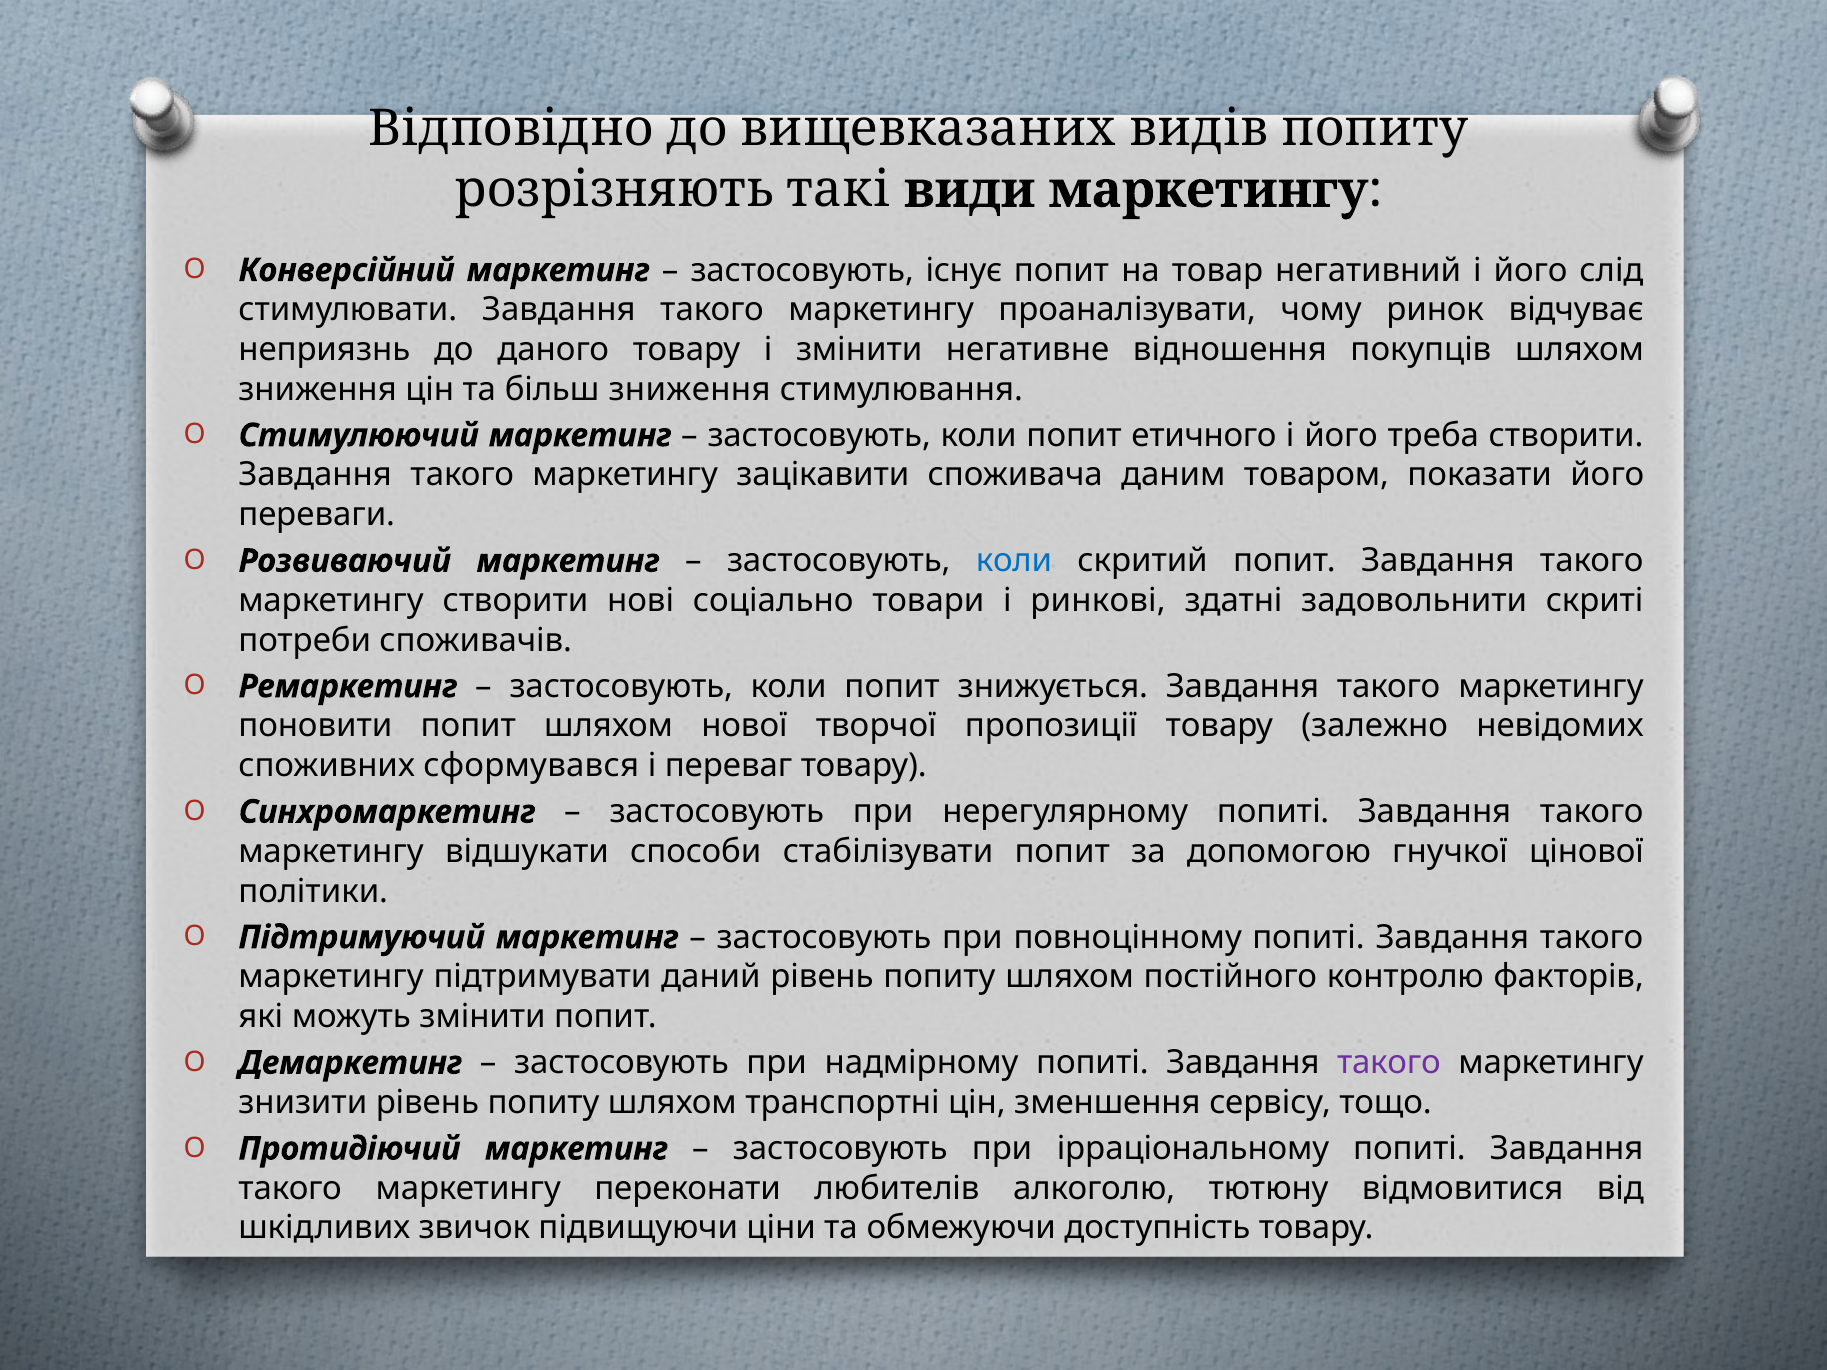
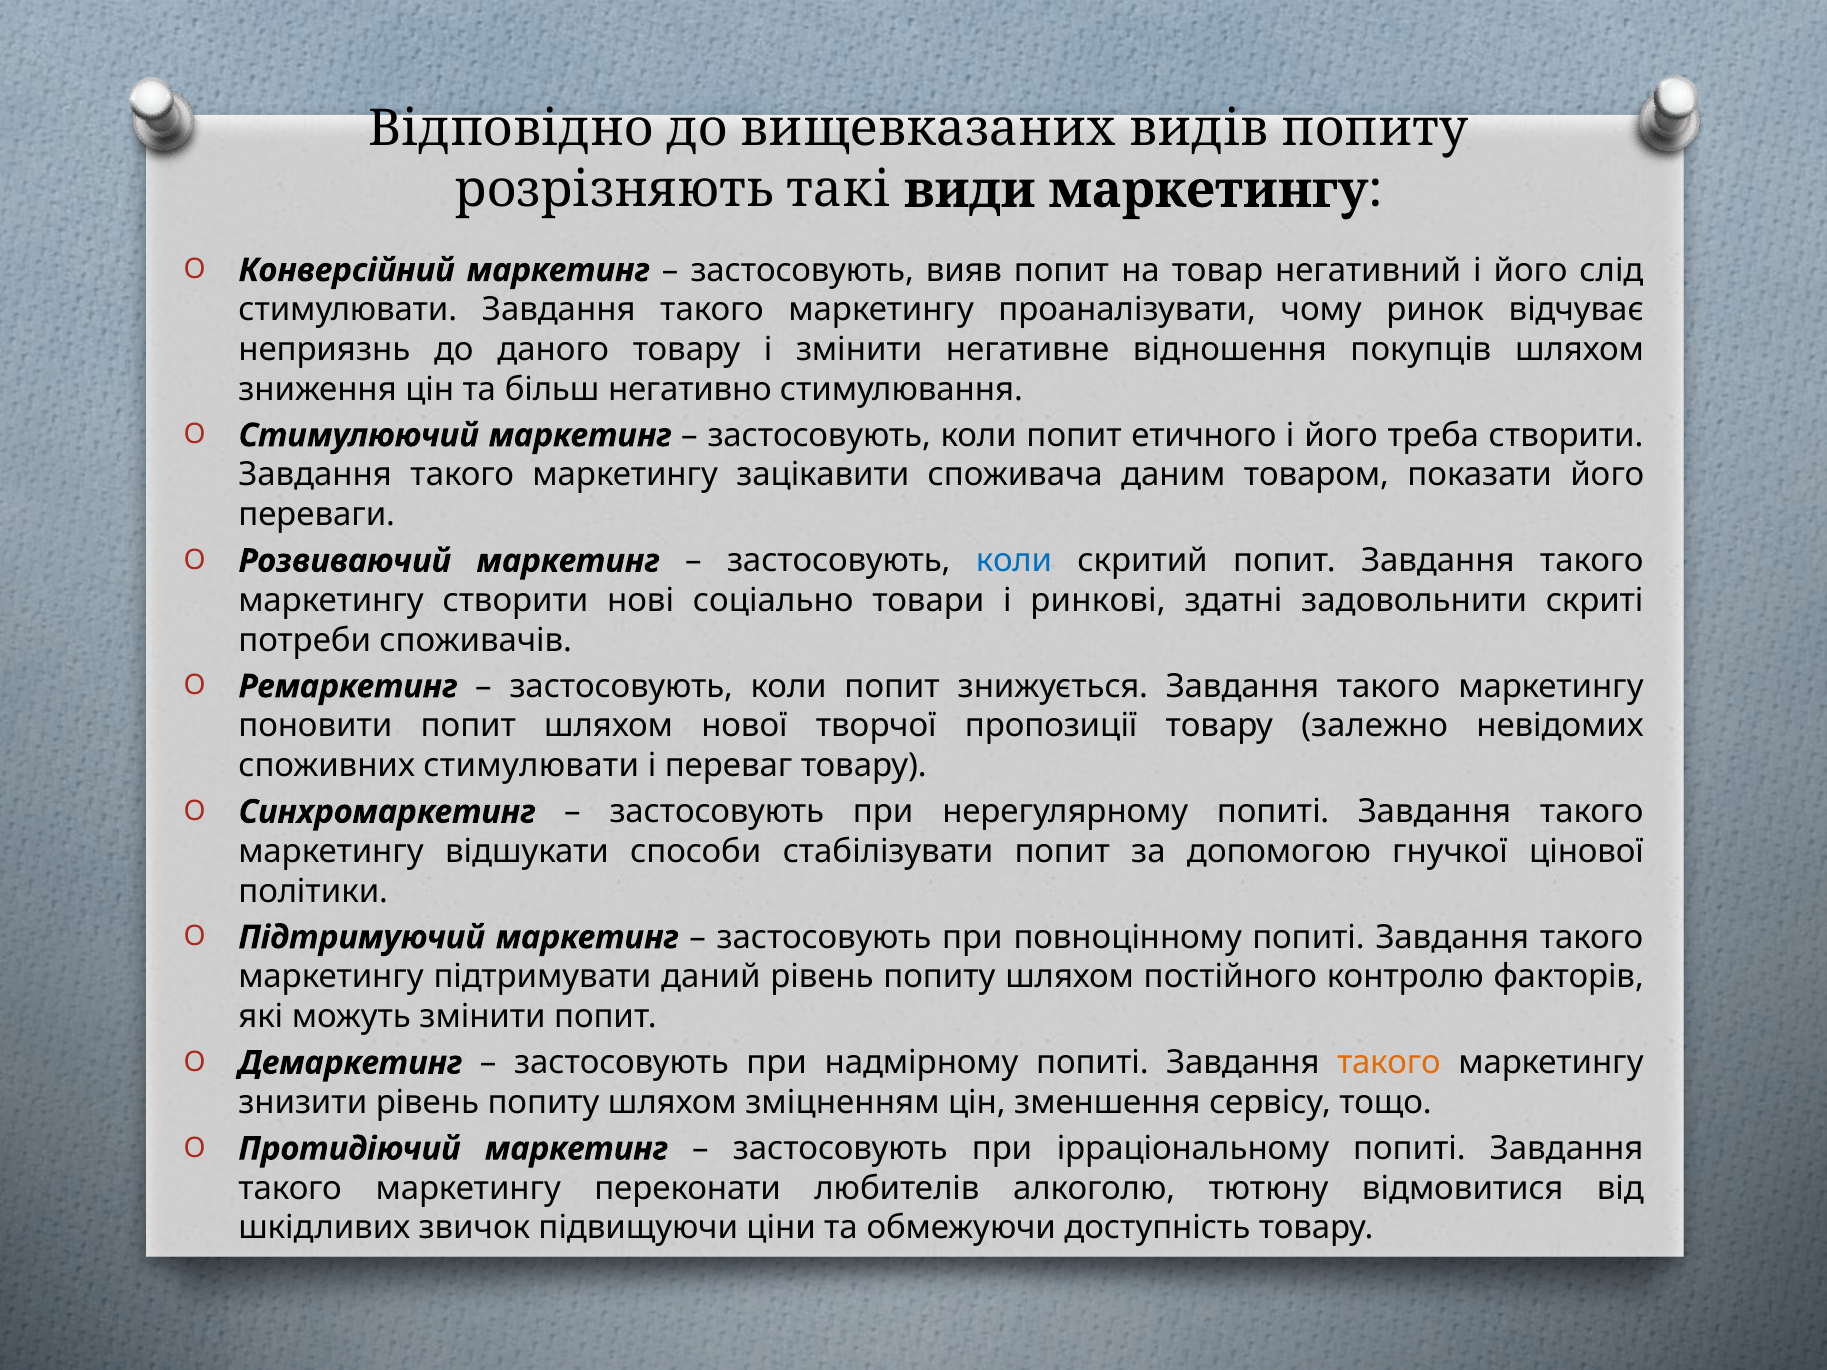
існує: існує -> вияв
більш зниження: зниження -> негативно
споживних сформувався: сформувався -> стимулювати
такого at (1389, 1063) colour: purple -> orange
транспортні: транспортні -> зміцненням
